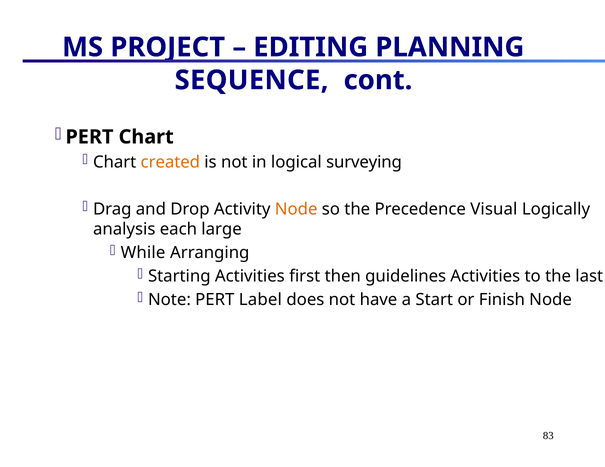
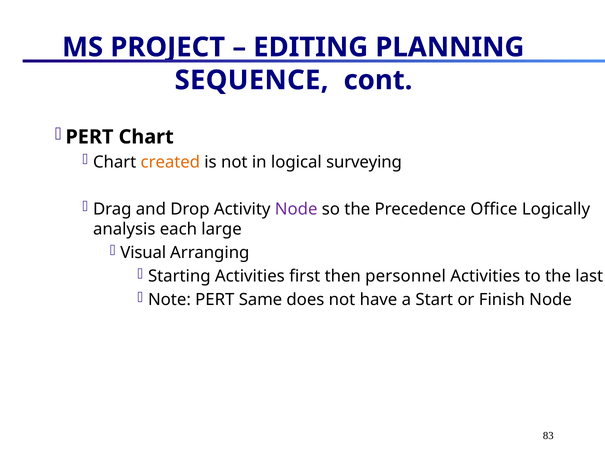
Node at (296, 209) colour: orange -> purple
Visual: Visual -> Office
While: While -> Visual
guidelines: guidelines -> personnel
Label: Label -> Same
